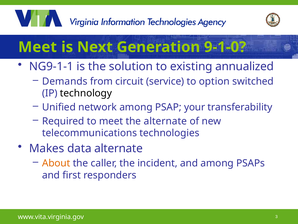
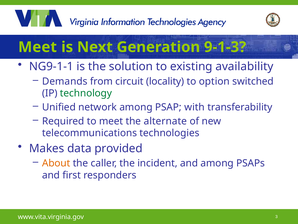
9-1-0: 9-1-0 -> 9-1-3
annualized: annualized -> availability
service: service -> locality
technology colour: black -> green
your: your -> with
data alternate: alternate -> provided
